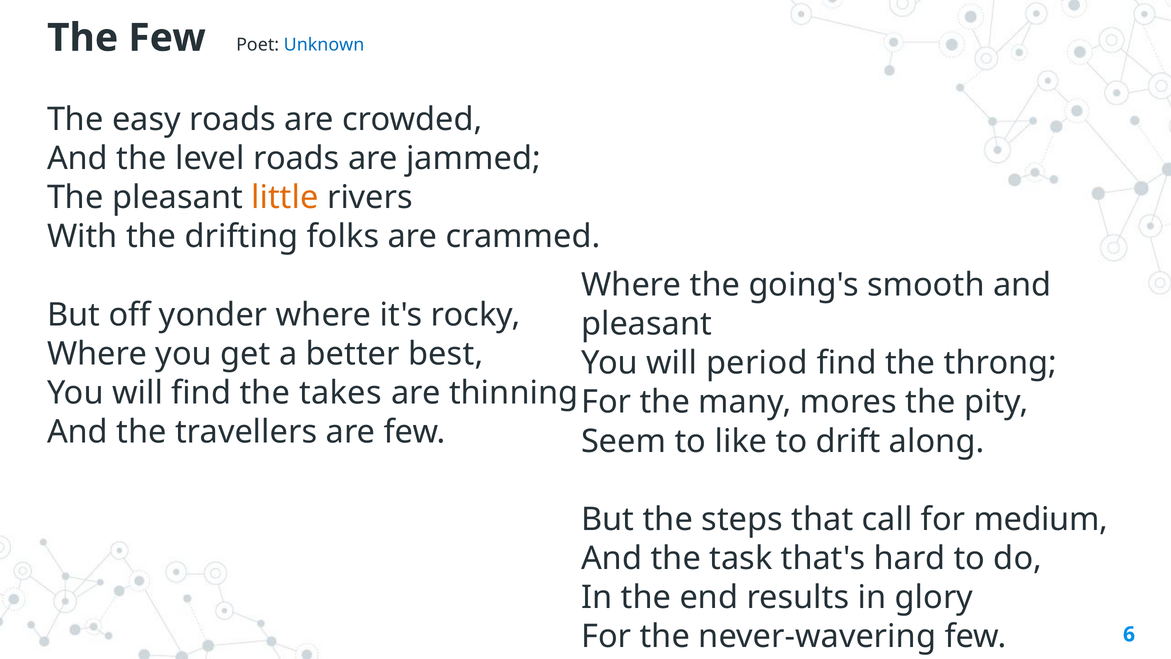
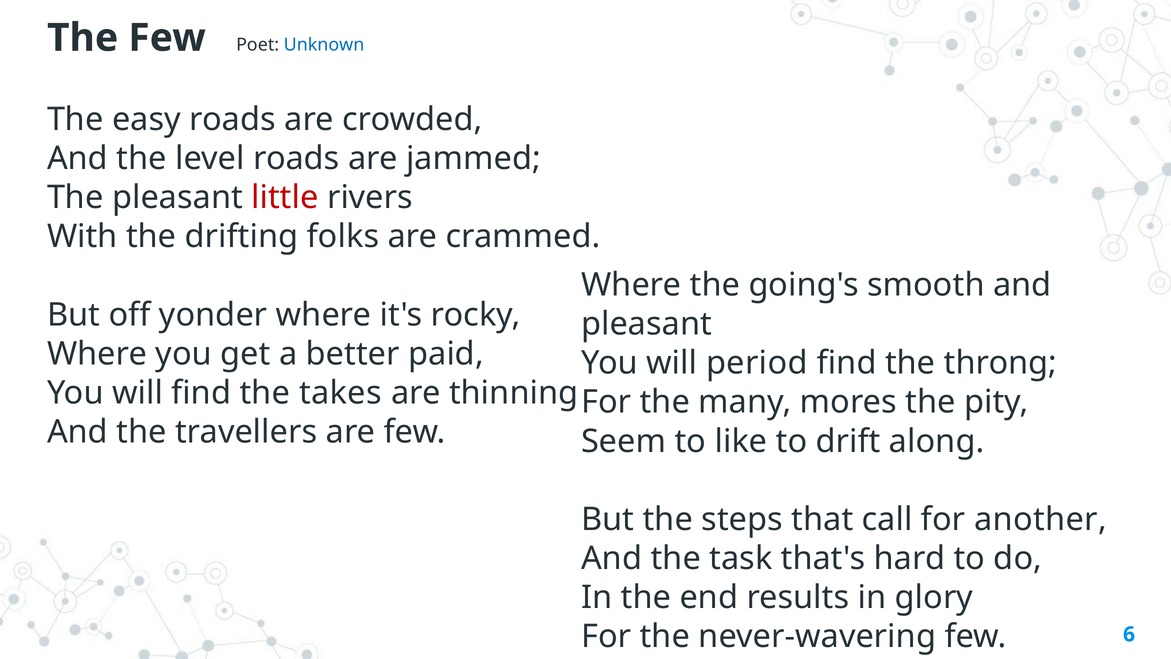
little colour: orange -> red
best: best -> paid
medium: medium -> another
